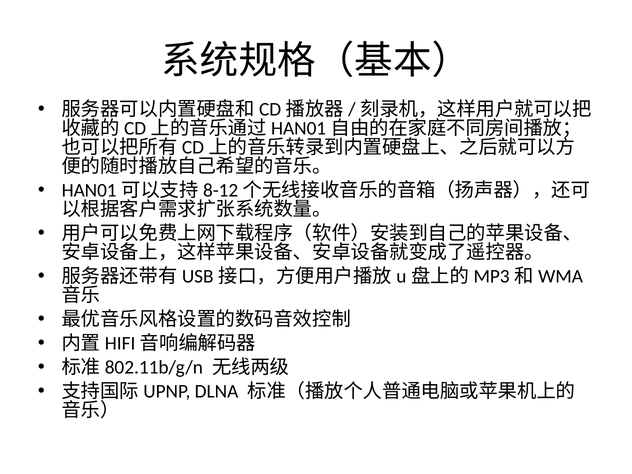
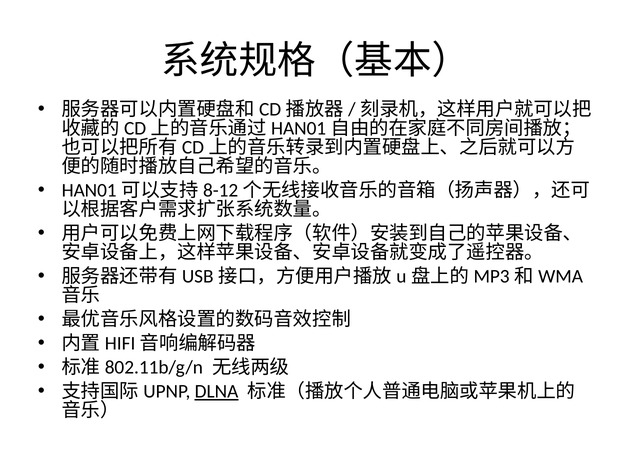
DLNA underline: none -> present
